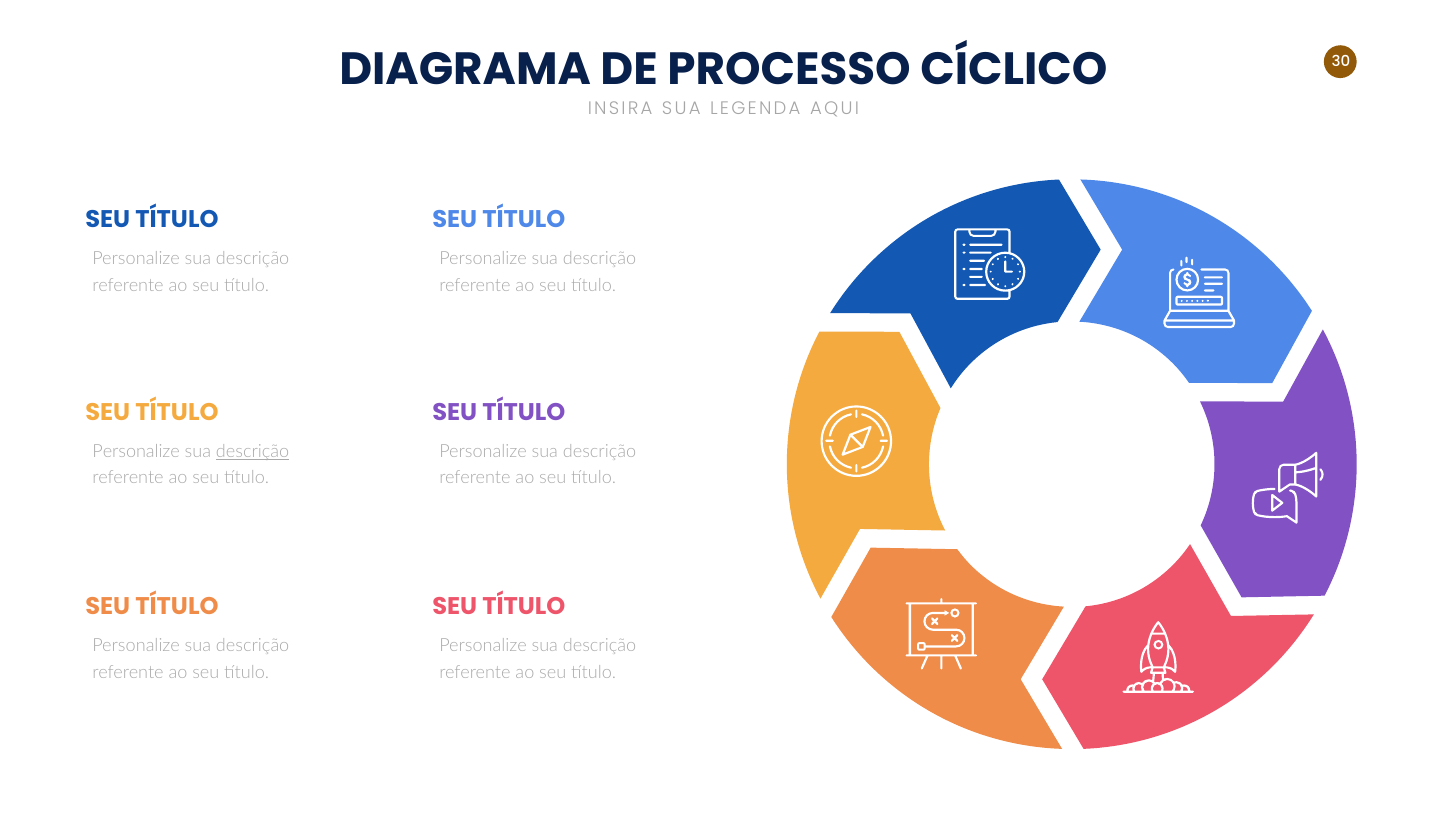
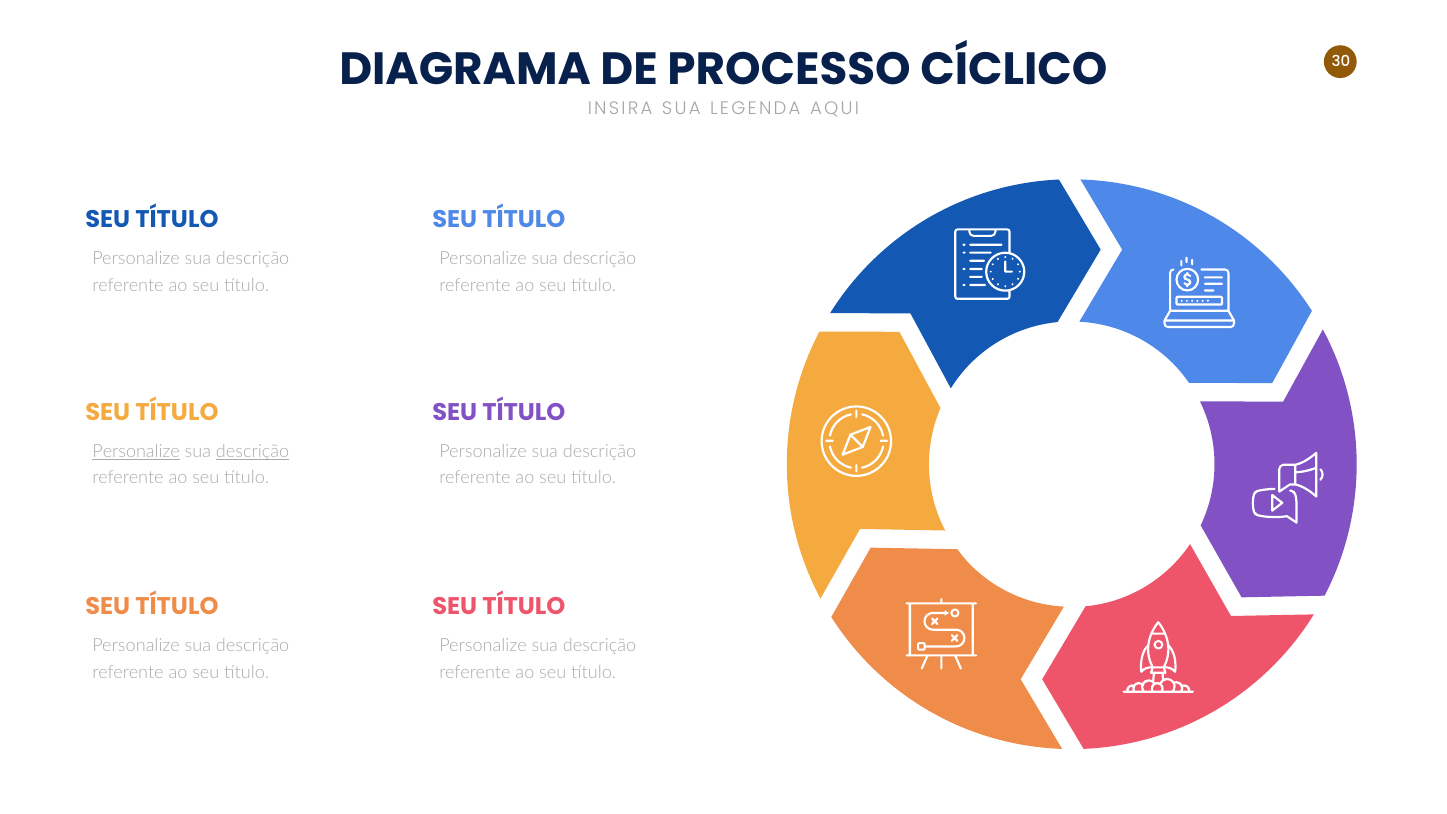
Personalize at (136, 451) underline: none -> present
